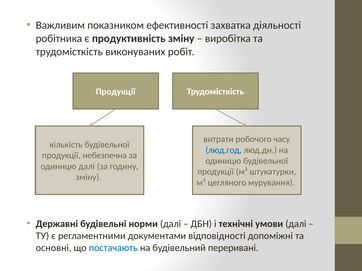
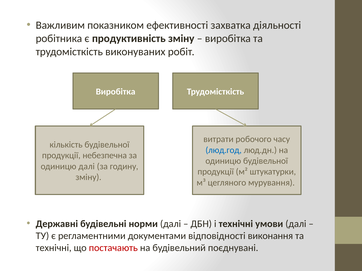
Продукції at (116, 92): Продукції -> Виробітка
допоміжні: допоміжні -> виконання
основні at (54, 248): основні -> технічні
постачають colour: blue -> red
переривані: переривані -> поєднувані
